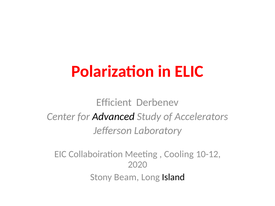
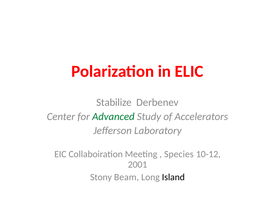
Efficient: Efficient -> Stabilize
Advanced colour: black -> green
Cooling: Cooling -> Species
2020: 2020 -> 2001
